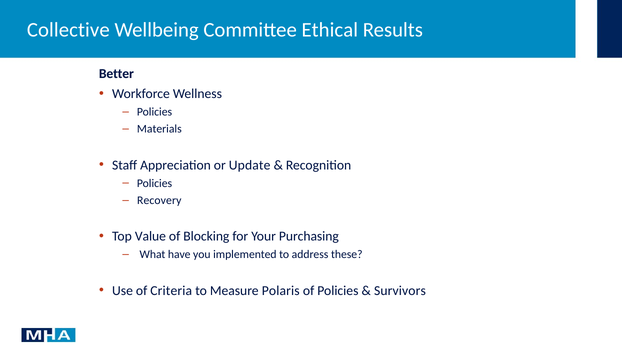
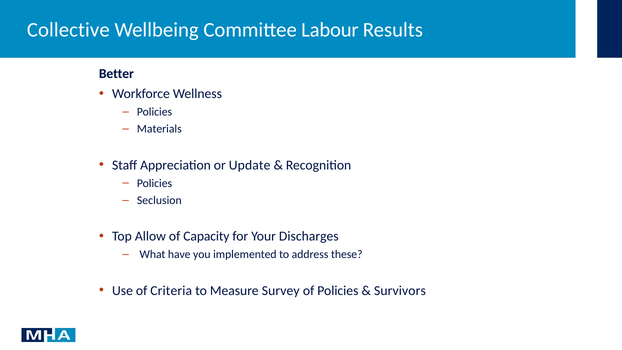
Ethical: Ethical -> Labour
Recovery: Recovery -> Seclusion
Value: Value -> Allow
Blocking: Blocking -> Capacity
Purchasing: Purchasing -> Discharges
Polaris: Polaris -> Survey
